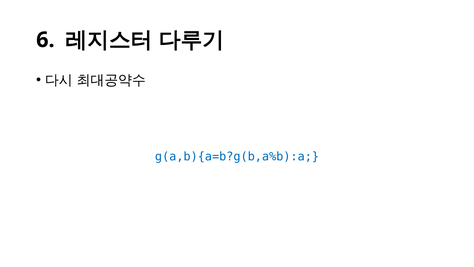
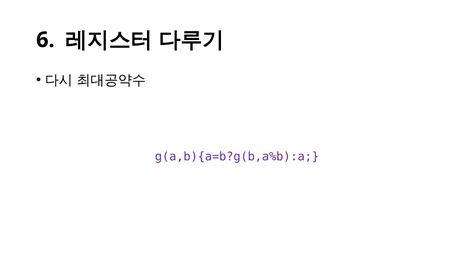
g(a,b){a=b?g(b,a%b):a colour: blue -> purple
